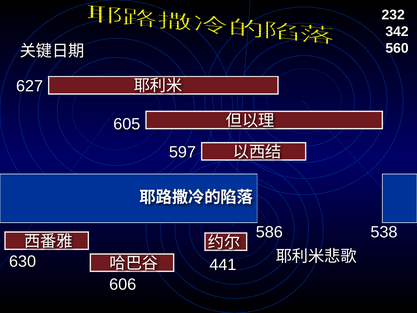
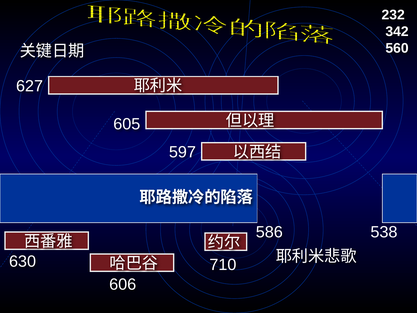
441: 441 -> 710
